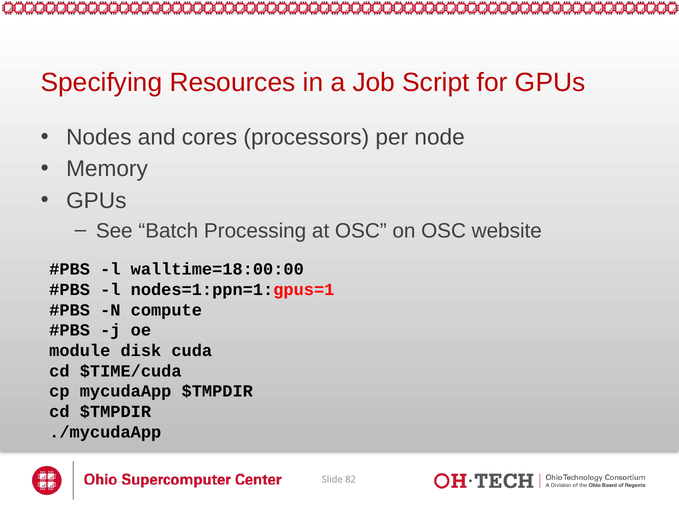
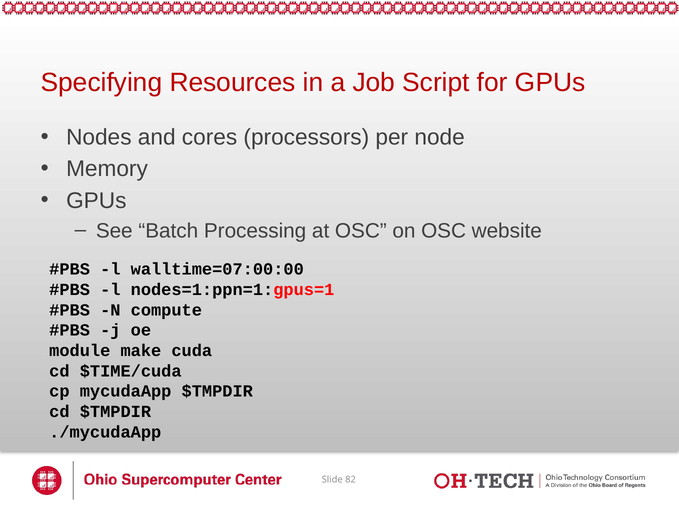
walltime=18:00:00: walltime=18:00:00 -> walltime=07:00:00
disk: disk -> make
